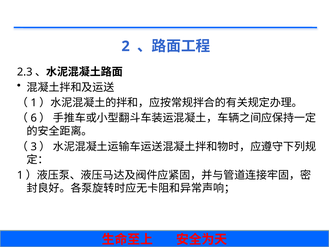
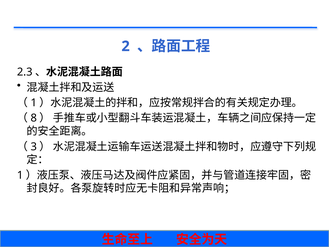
6: 6 -> 8
